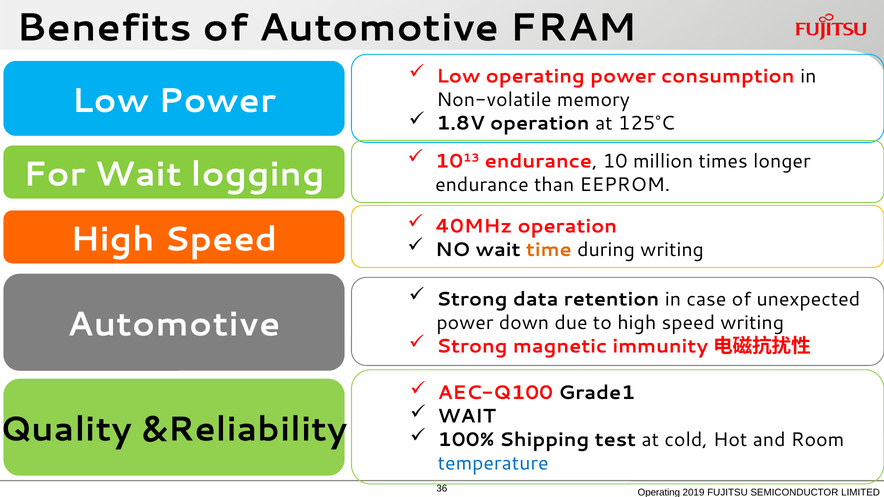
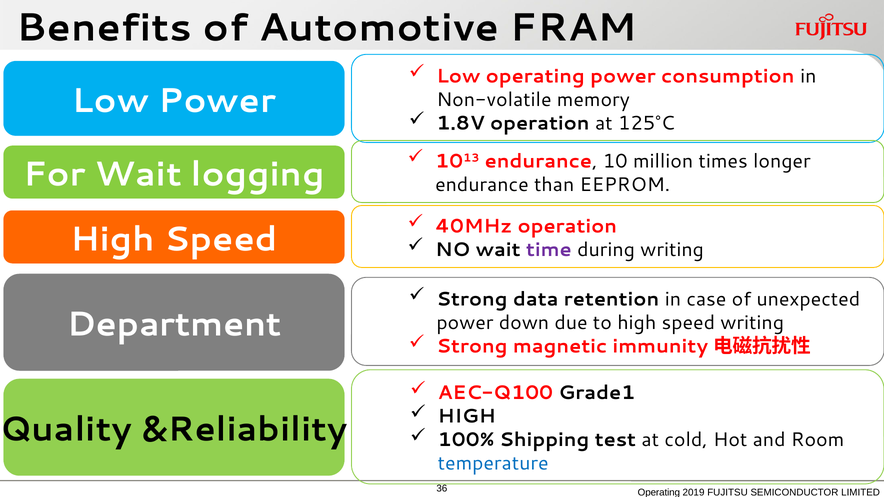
time colour: orange -> purple
Automotive at (174, 325): Automotive -> Department
WAIT at (467, 417): WAIT -> HIGH
